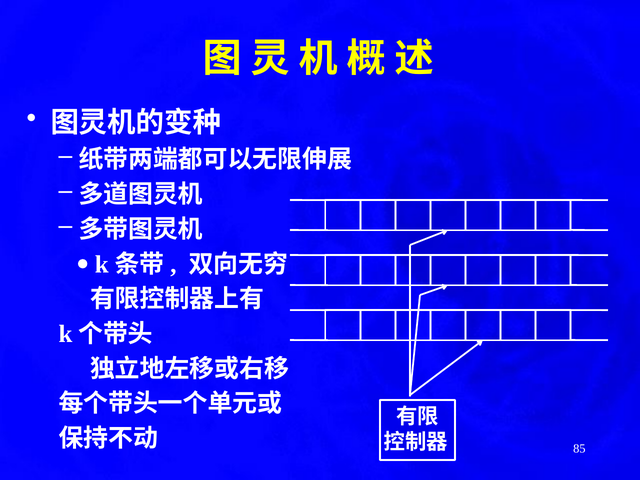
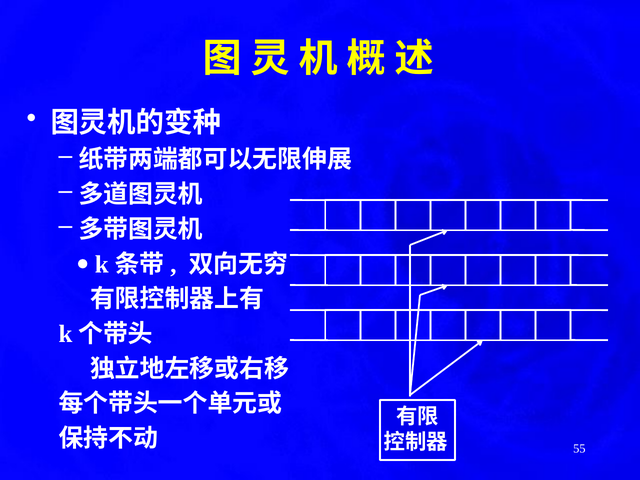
85: 85 -> 55
